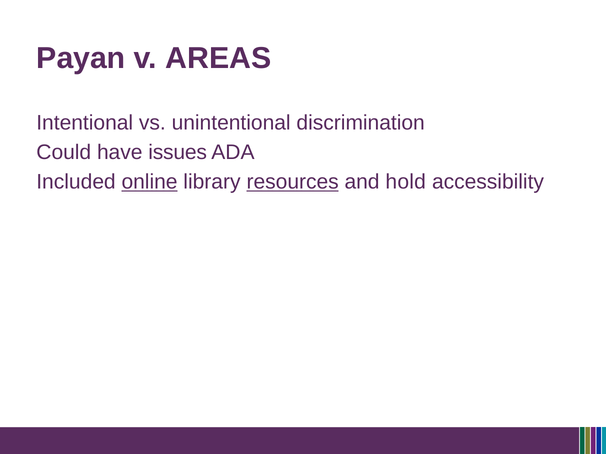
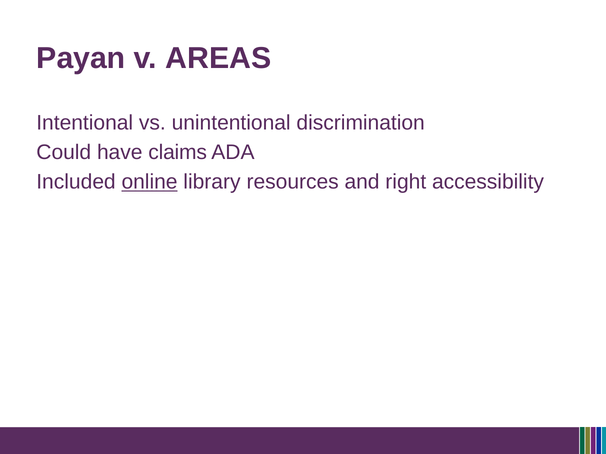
issues: issues -> claims
resources underline: present -> none
hold: hold -> right
